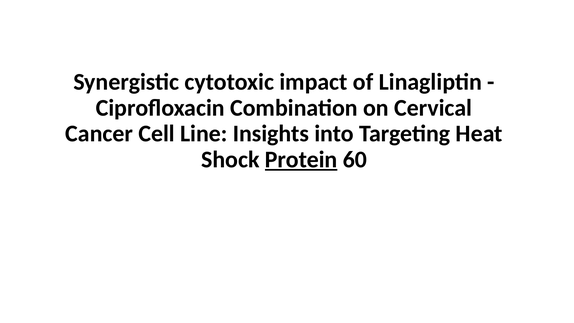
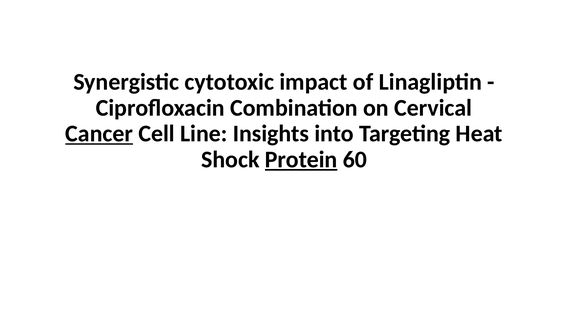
Cancer underline: none -> present
